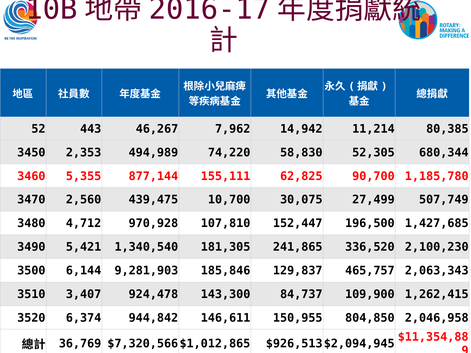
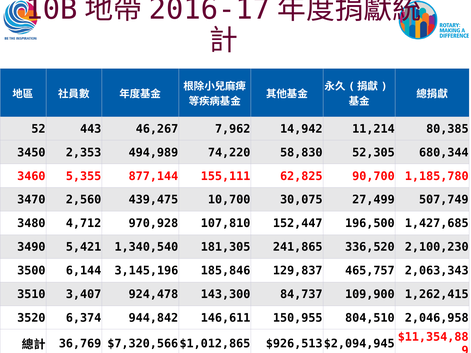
9,281,903: 9,281,903 -> 3,145,196
804,850: 804,850 -> 804,510
